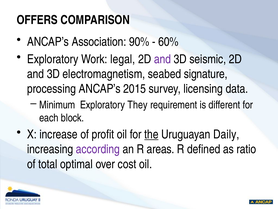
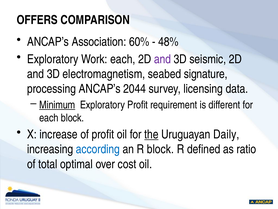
90%: 90% -> 60%
60%: 60% -> 48%
Work legal: legal -> each
2015: 2015 -> 2044
Minimum underline: none -> present
Exploratory They: They -> Profit
according colour: purple -> blue
R areas: areas -> block
